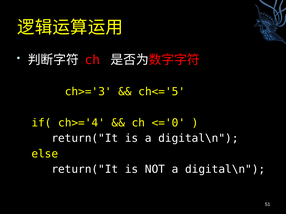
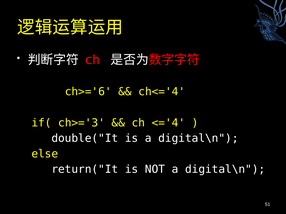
ch>='3: ch>='3 -> ch>='6
ch<='5: ch<='5 -> ch<='4
ch>='4: ch>='4 -> ch>='3
<='0: <='0 -> <='4
return("It at (85, 139): return("It -> double("It
